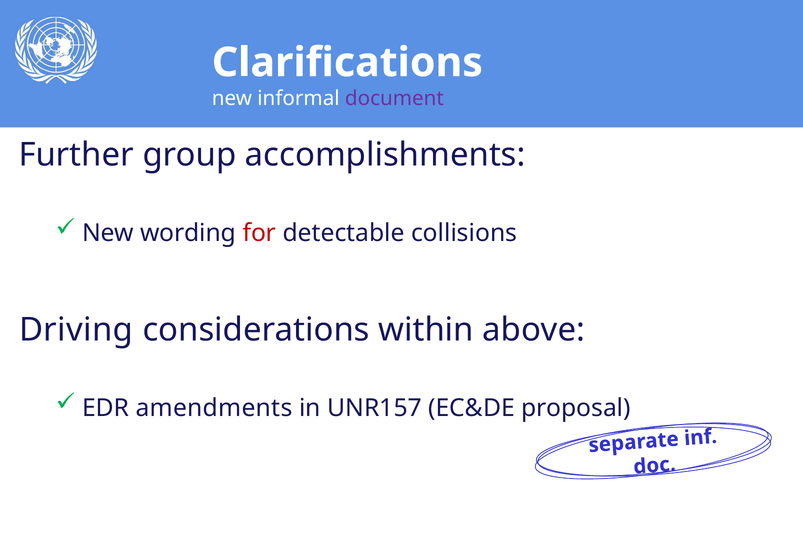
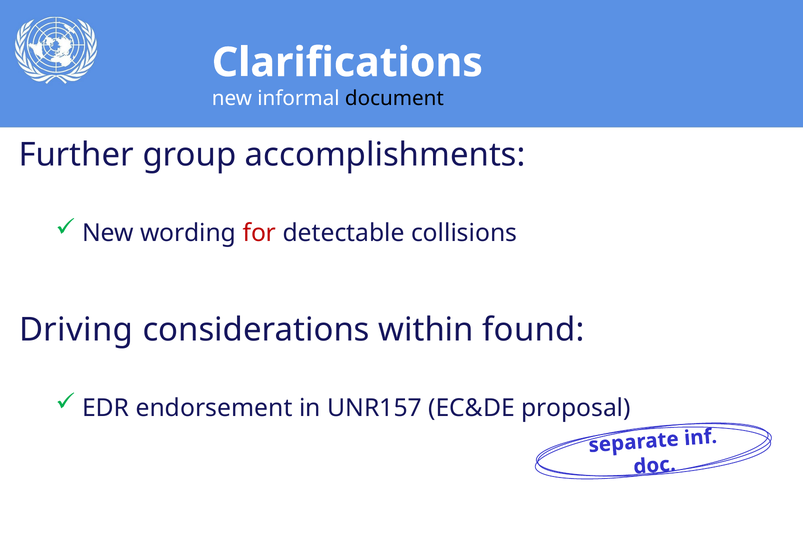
document colour: purple -> black
above: above -> found
amendments: amendments -> endorsement
